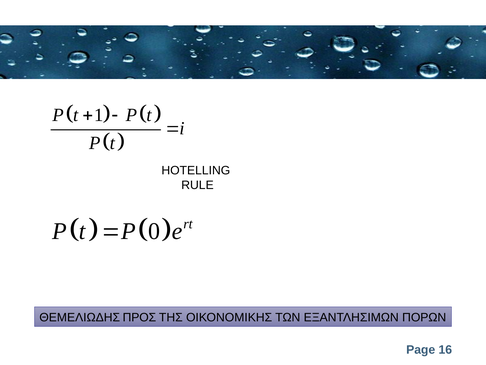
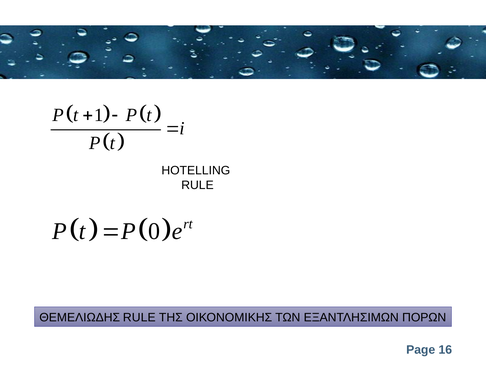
ΘΕΜΕΛΙΩΔΗΣ ΠΡΟΣ: ΠΡΟΣ -> RULE
